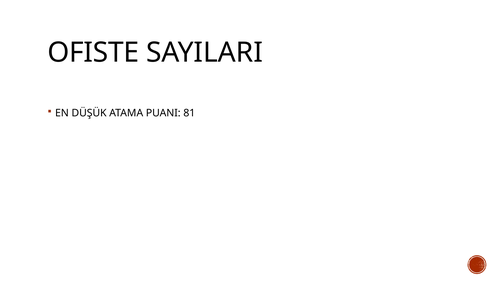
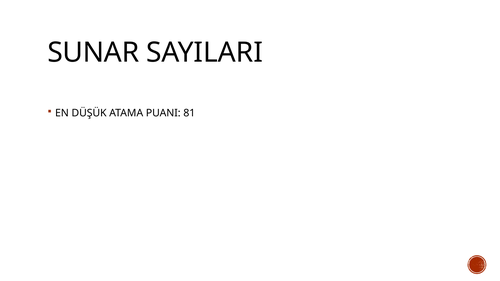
OFISTE: OFISTE -> SUNAR
